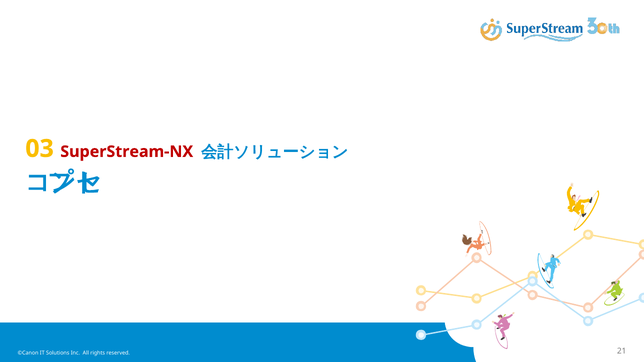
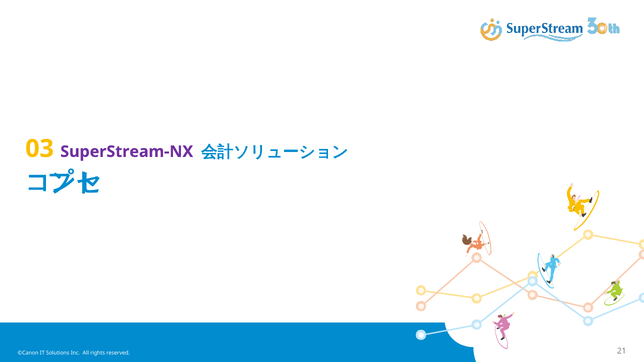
SuperStream-NX colour: red -> purple
